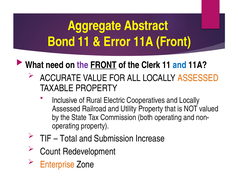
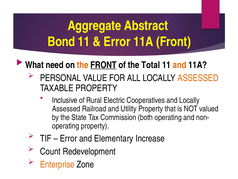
the at (83, 65) colour: purple -> orange
Clerk: Clerk -> Total
and at (180, 65) colour: blue -> orange
ACCURATE: ACCURATE -> PERSONAL
Total at (68, 138): Total -> Error
Submission: Submission -> Elementary
